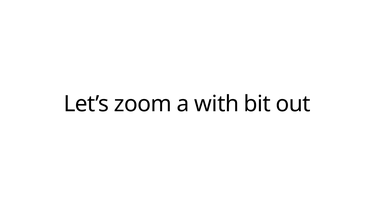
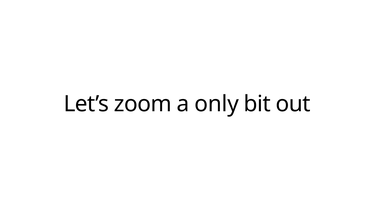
with: with -> only
